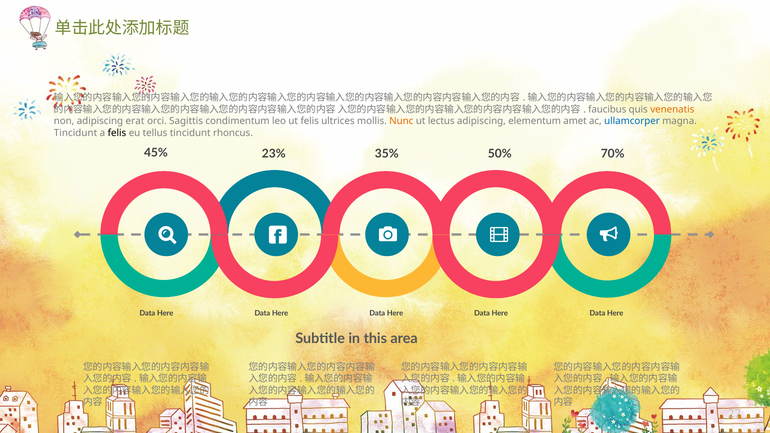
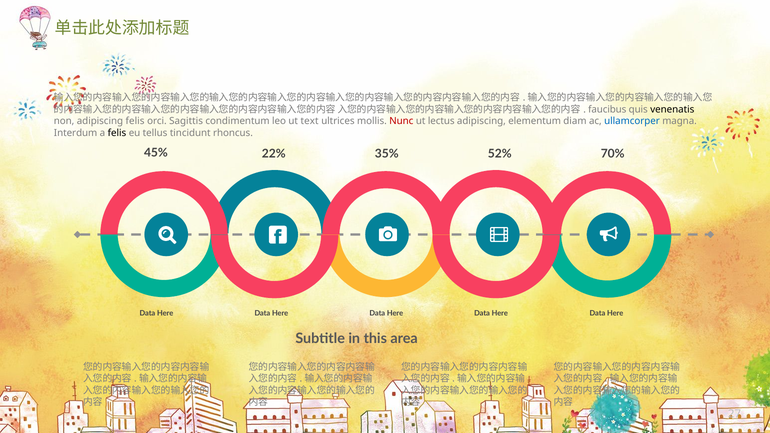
venenatis colour: orange -> black
adipiscing erat: erat -> felis
ut felis: felis -> text
Nunc colour: orange -> red
amet: amet -> diam
Tincidunt at (76, 133): Tincidunt -> Interdum
23%: 23% -> 22%
50%: 50% -> 52%
